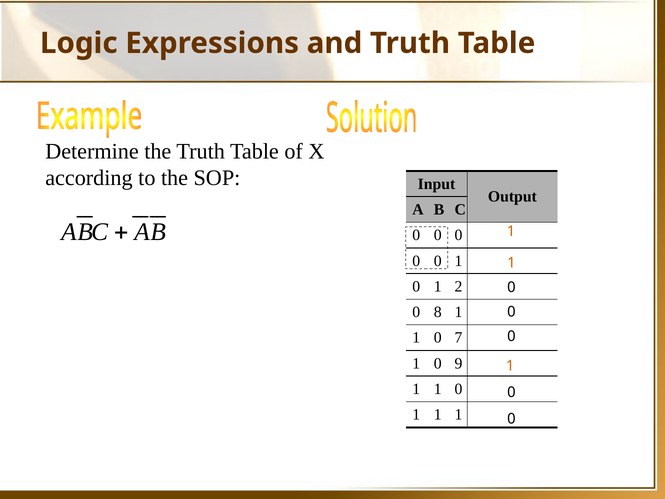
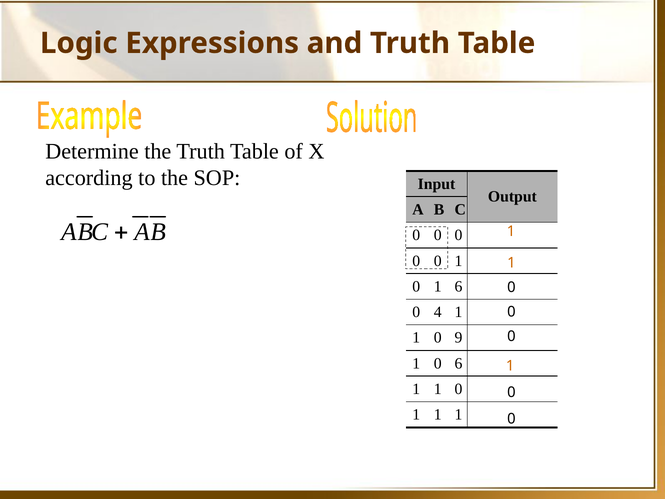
1 2: 2 -> 6
8: 8 -> 4
7: 7 -> 9
0 9: 9 -> 6
